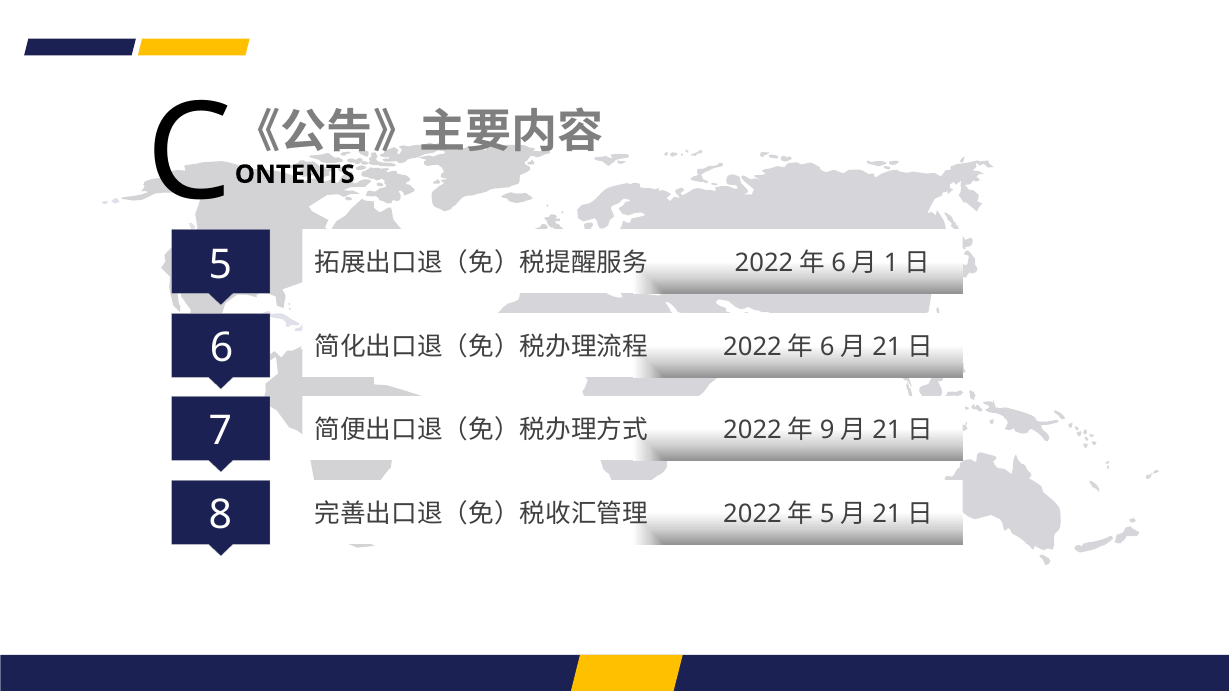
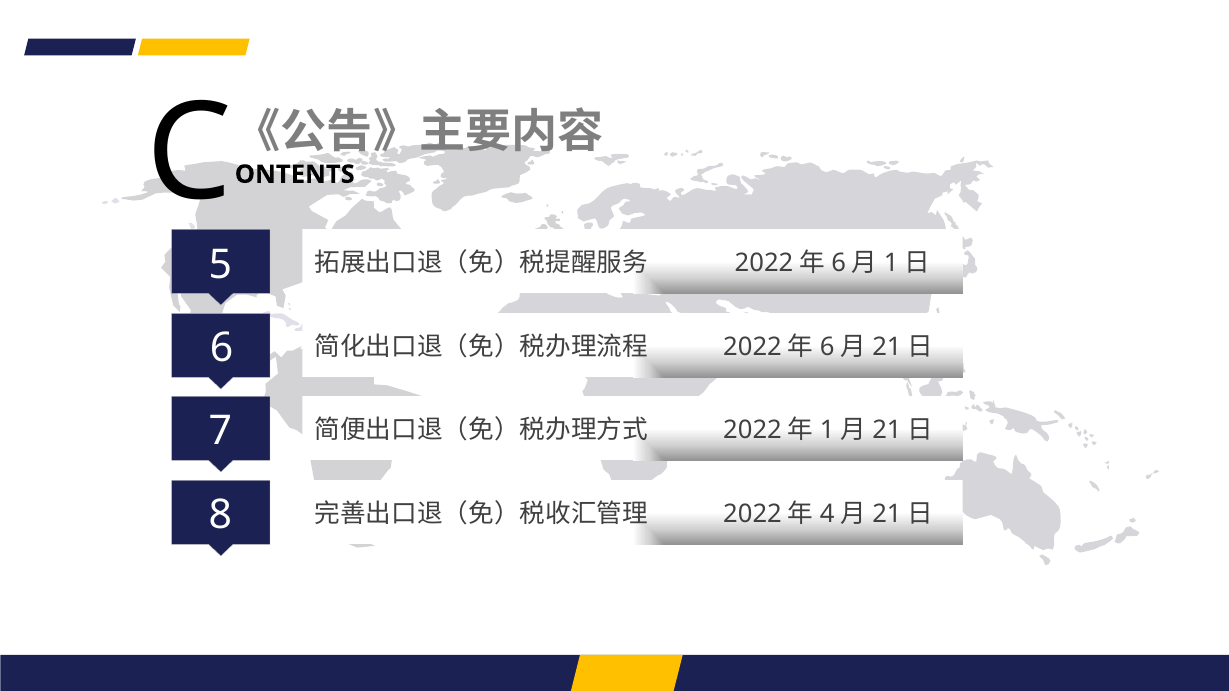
9 at (827, 430): 9 -> 1
5 at (827, 514): 5 -> 4
